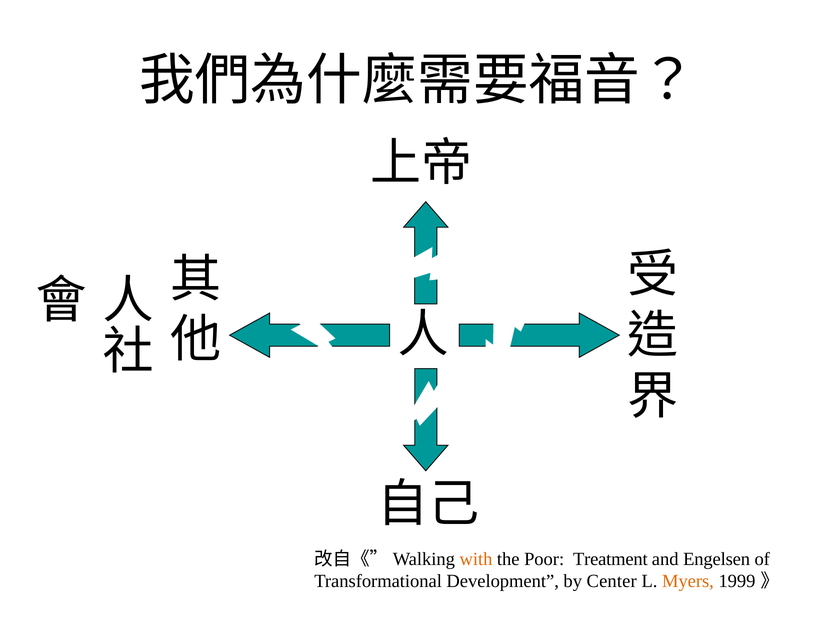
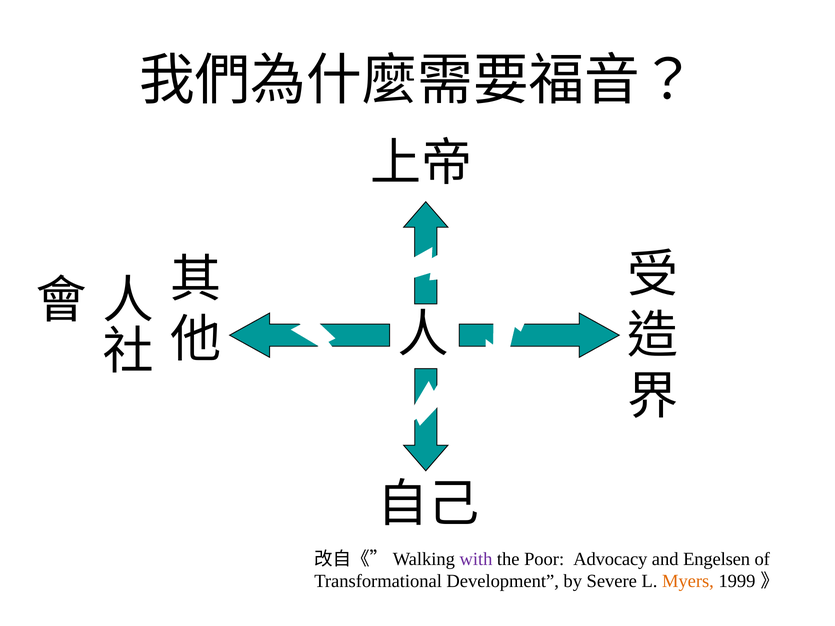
with colour: orange -> purple
Treatment: Treatment -> Advocacy
Center: Center -> Severe
